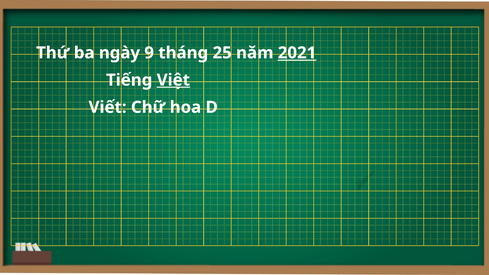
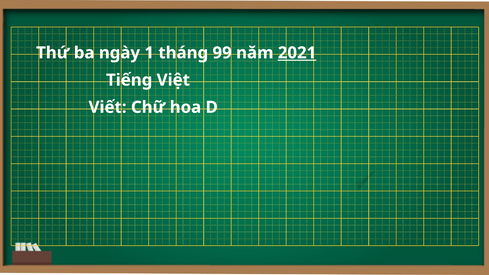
9: 9 -> 1
25: 25 -> 99
Việt underline: present -> none
